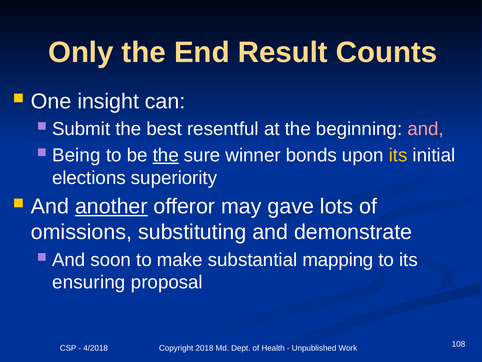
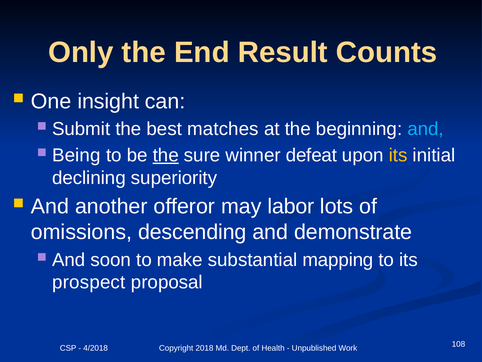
resentful: resentful -> matches
and at (426, 129) colour: pink -> light blue
bonds: bonds -> defeat
elections: elections -> declining
another underline: present -> none
gave: gave -> labor
substituting: substituting -> descending
ensuring: ensuring -> prospect
